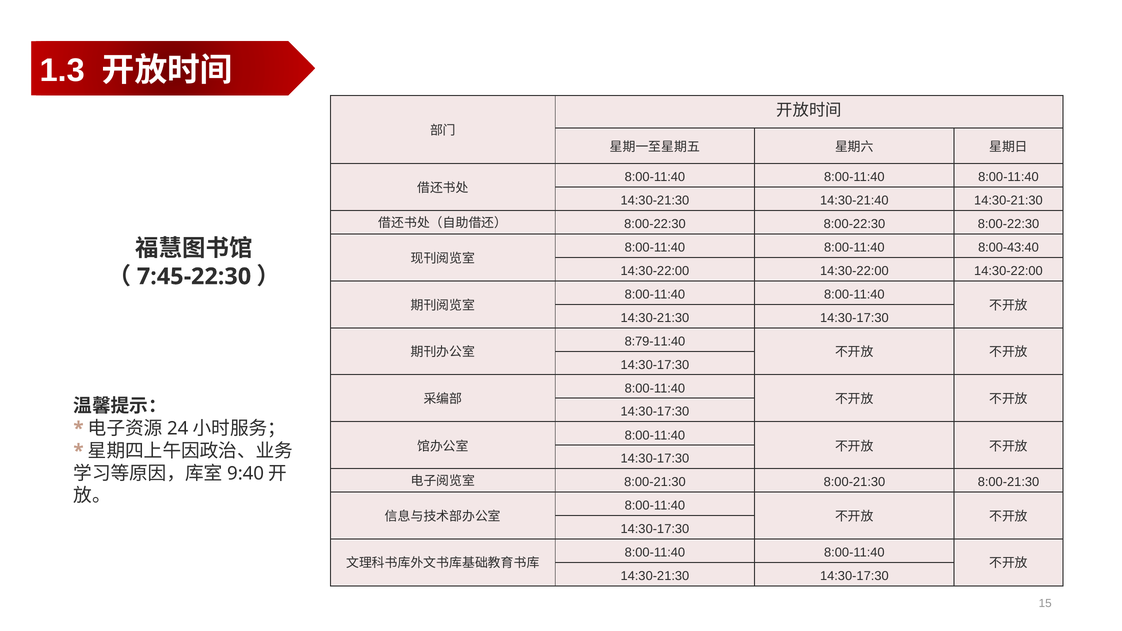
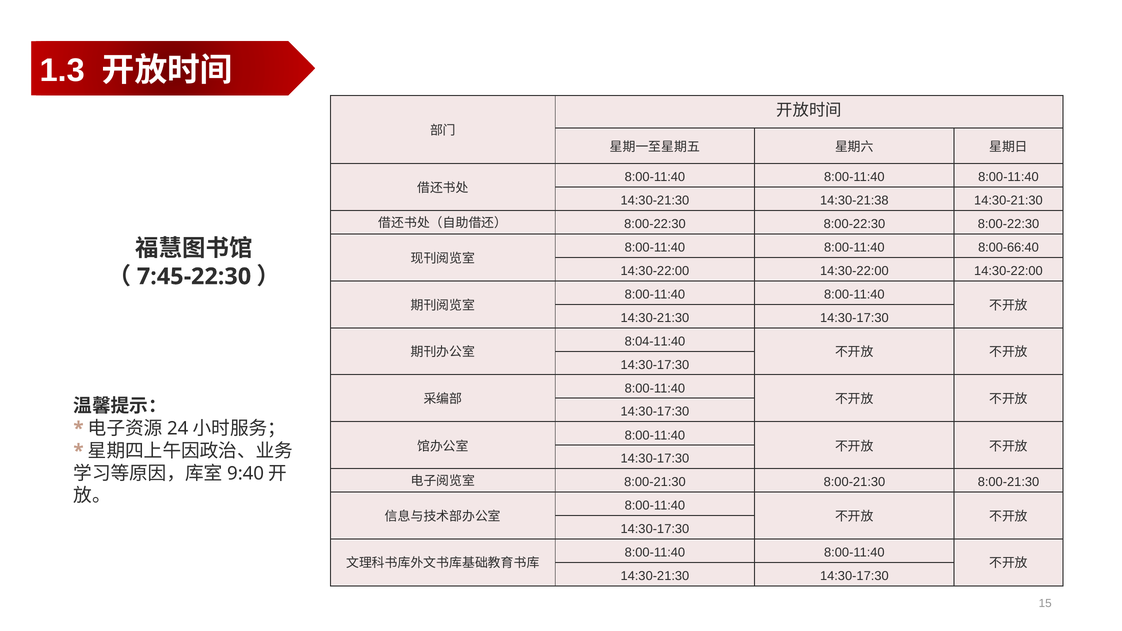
14:30-21:40: 14:30-21:40 -> 14:30-21:38
8:00-43:40: 8:00-43:40 -> 8:00-66:40
8:79-11:40: 8:79-11:40 -> 8:04-11:40
